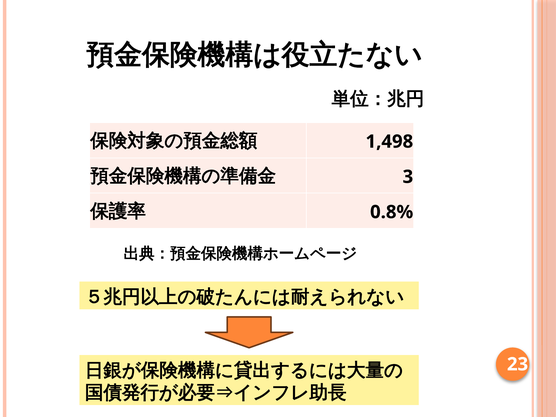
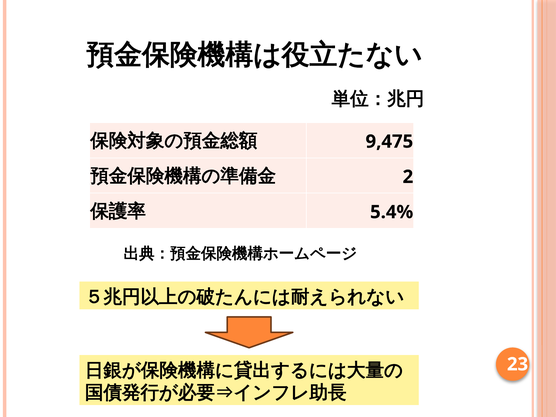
1,498: 1,498 -> 9,475
3: 3 -> 2
0.8%: 0.8% -> 5.4%
